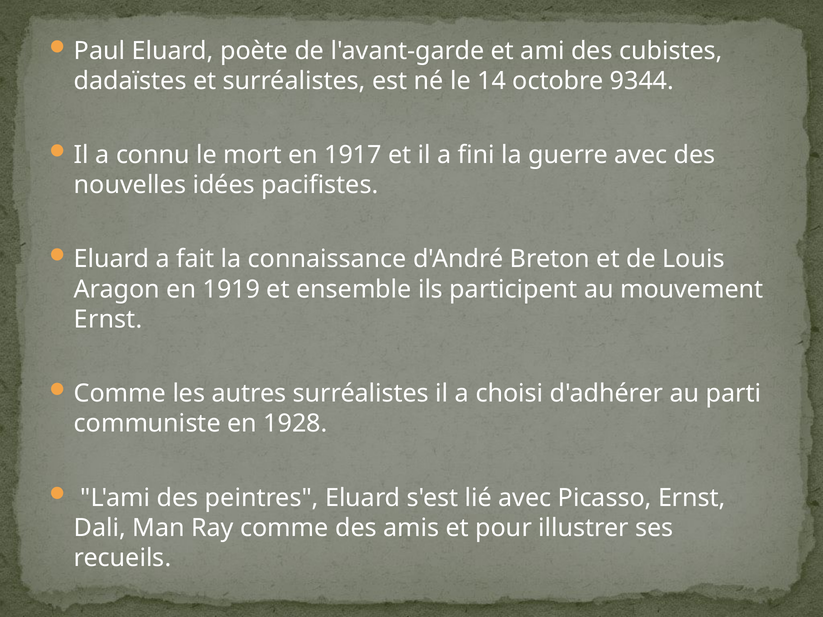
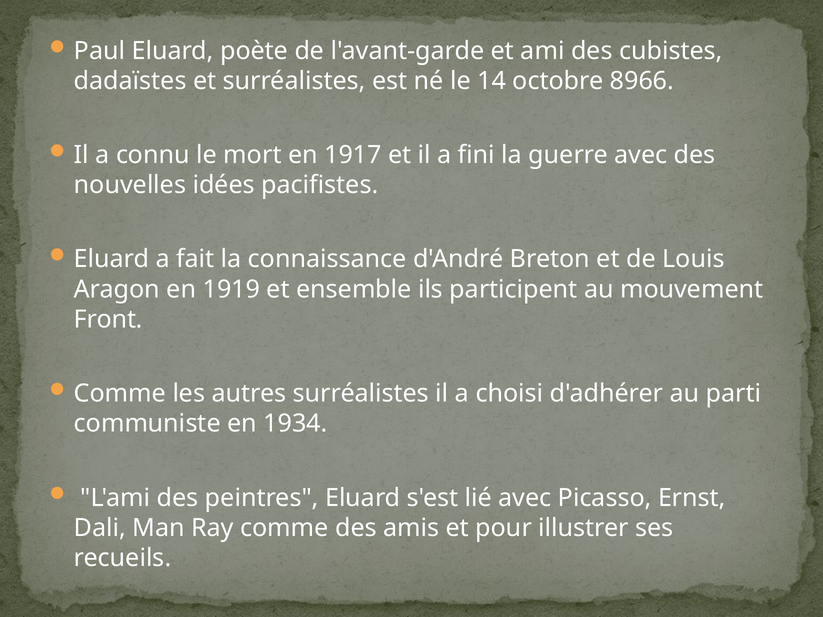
9344: 9344 -> 8966
Ernst at (108, 320): Ernst -> Front
1928: 1928 -> 1934
